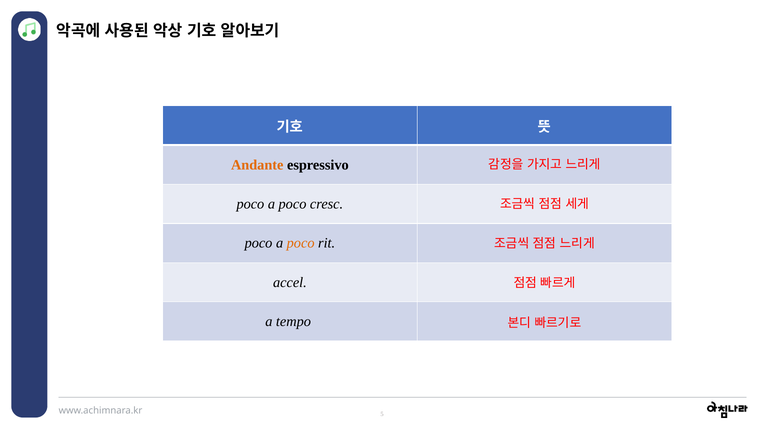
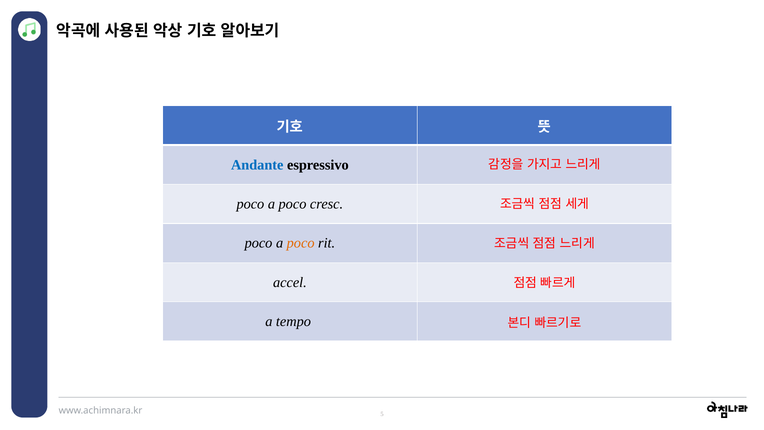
Andante colour: orange -> blue
